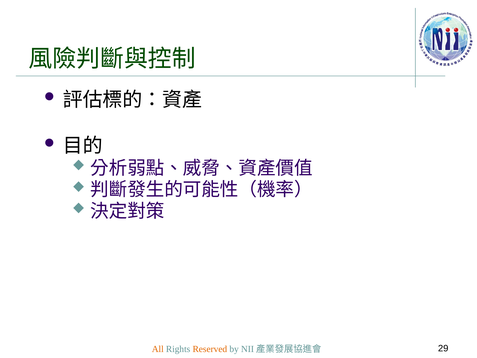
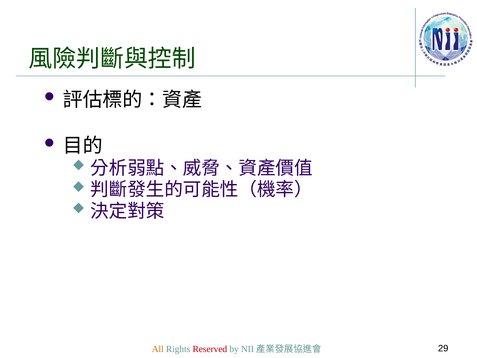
Reserved colour: orange -> red
